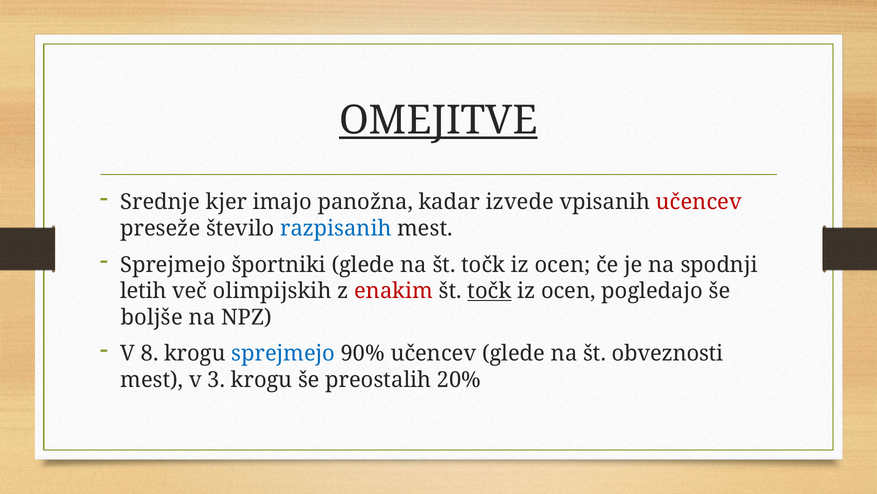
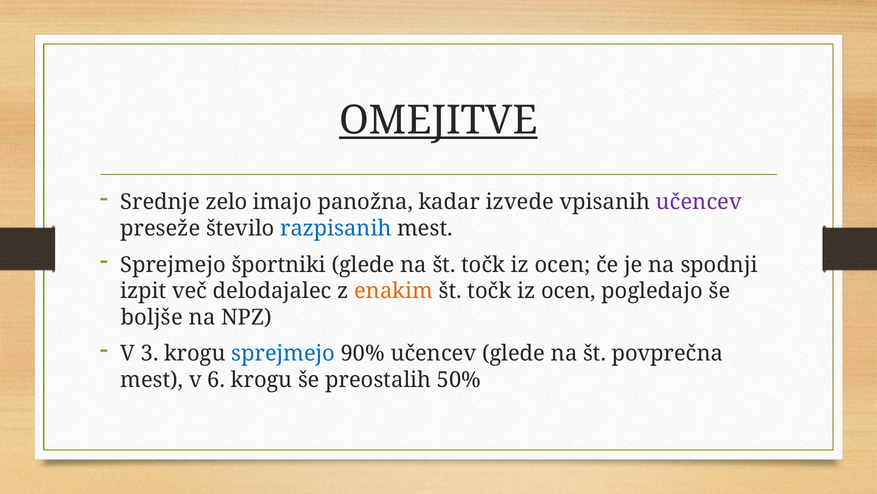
kjer: kjer -> zelo
učencev at (699, 202) colour: red -> purple
letih: letih -> izpit
olimpijskih: olimpijskih -> delodajalec
enakim colour: red -> orange
točk at (489, 291) underline: present -> none
8: 8 -> 3
obveznosti: obveznosti -> povprečna
3: 3 -> 6
20%: 20% -> 50%
